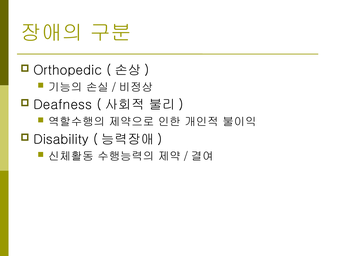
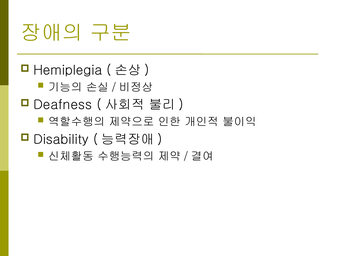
Orthopedic: Orthopedic -> Hemiplegia
